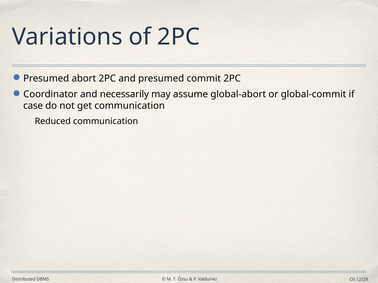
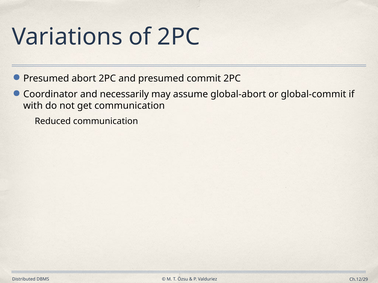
case: case -> with
